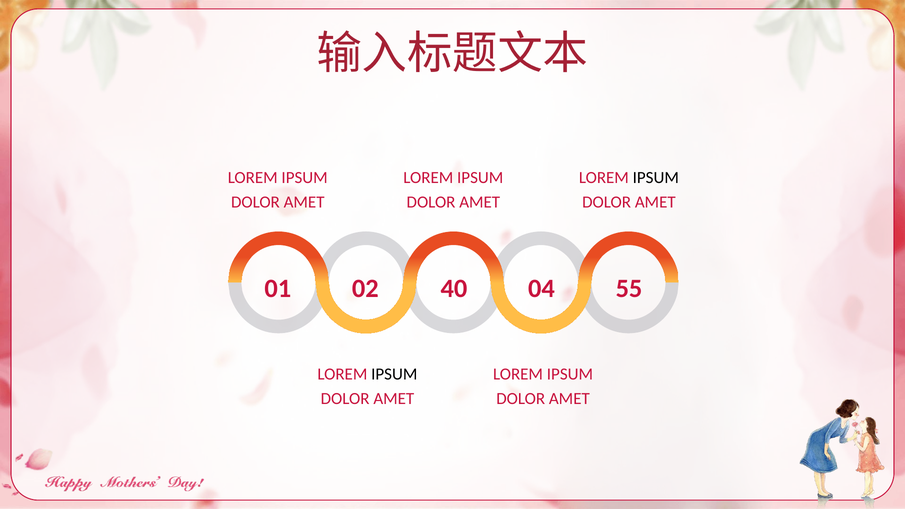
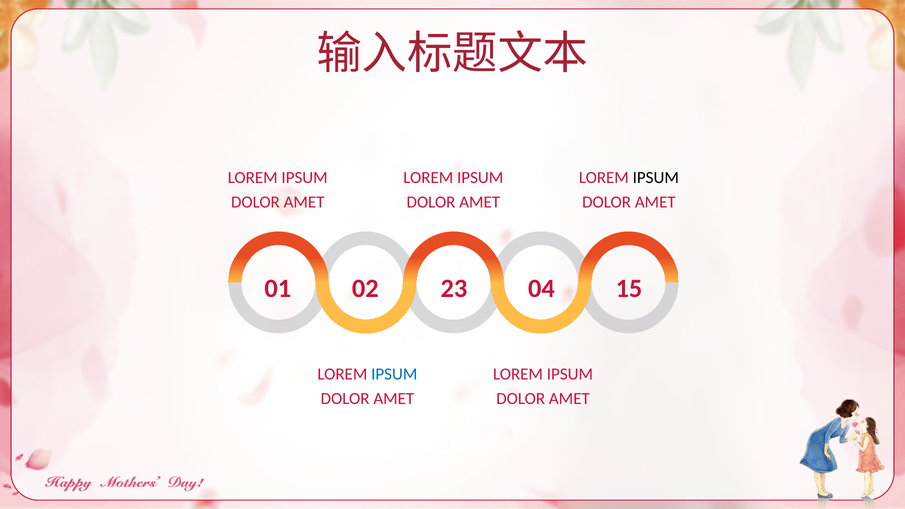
40: 40 -> 23
55: 55 -> 15
IPSUM at (394, 374) colour: black -> blue
